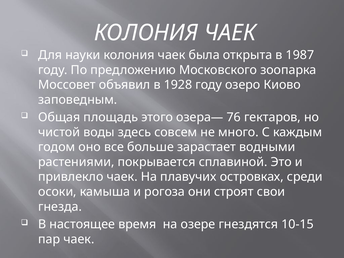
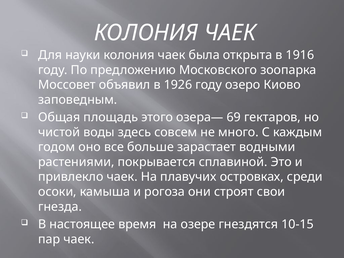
1987: 1987 -> 1916
1928: 1928 -> 1926
76: 76 -> 69
